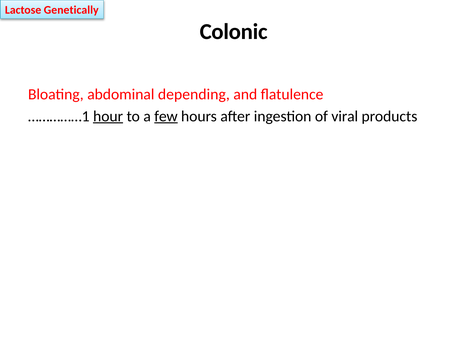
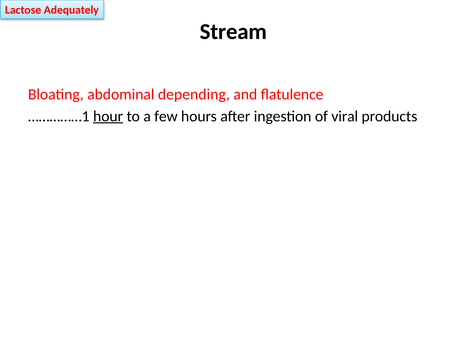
Genetically: Genetically -> Adequately
Colonic: Colonic -> Stream
few underline: present -> none
